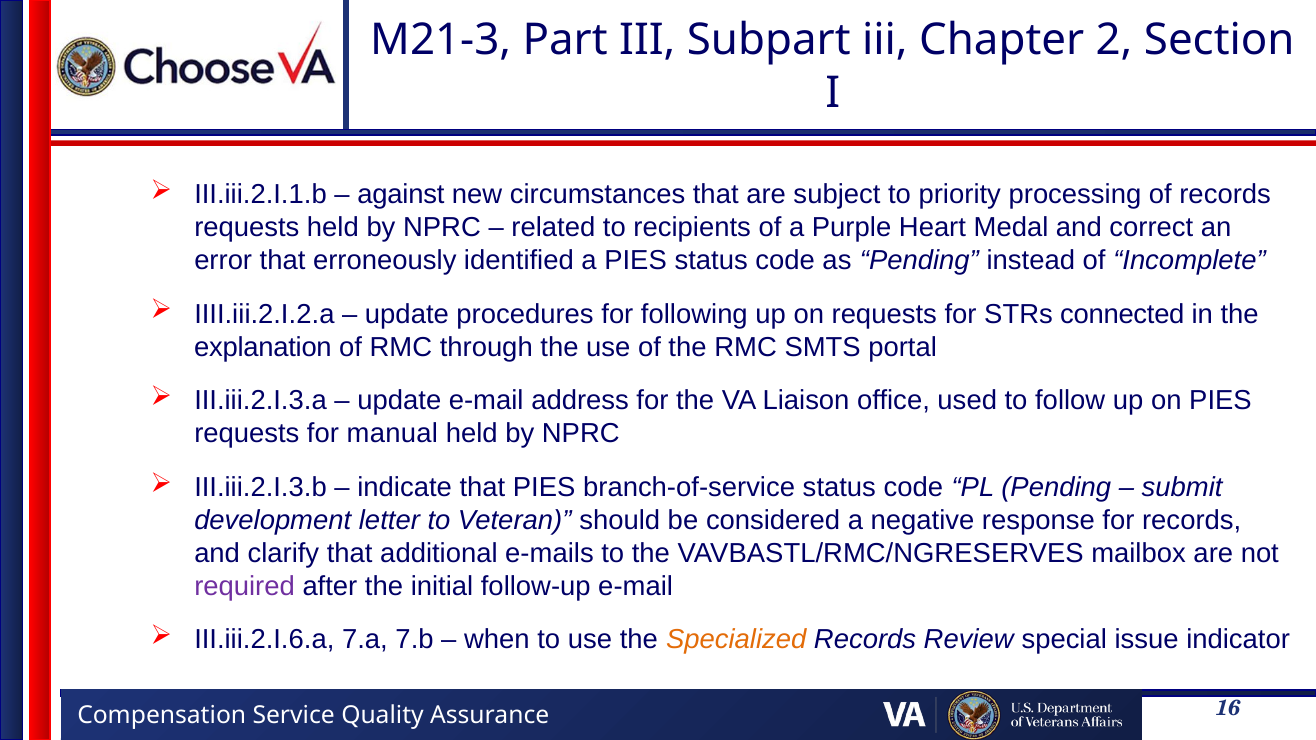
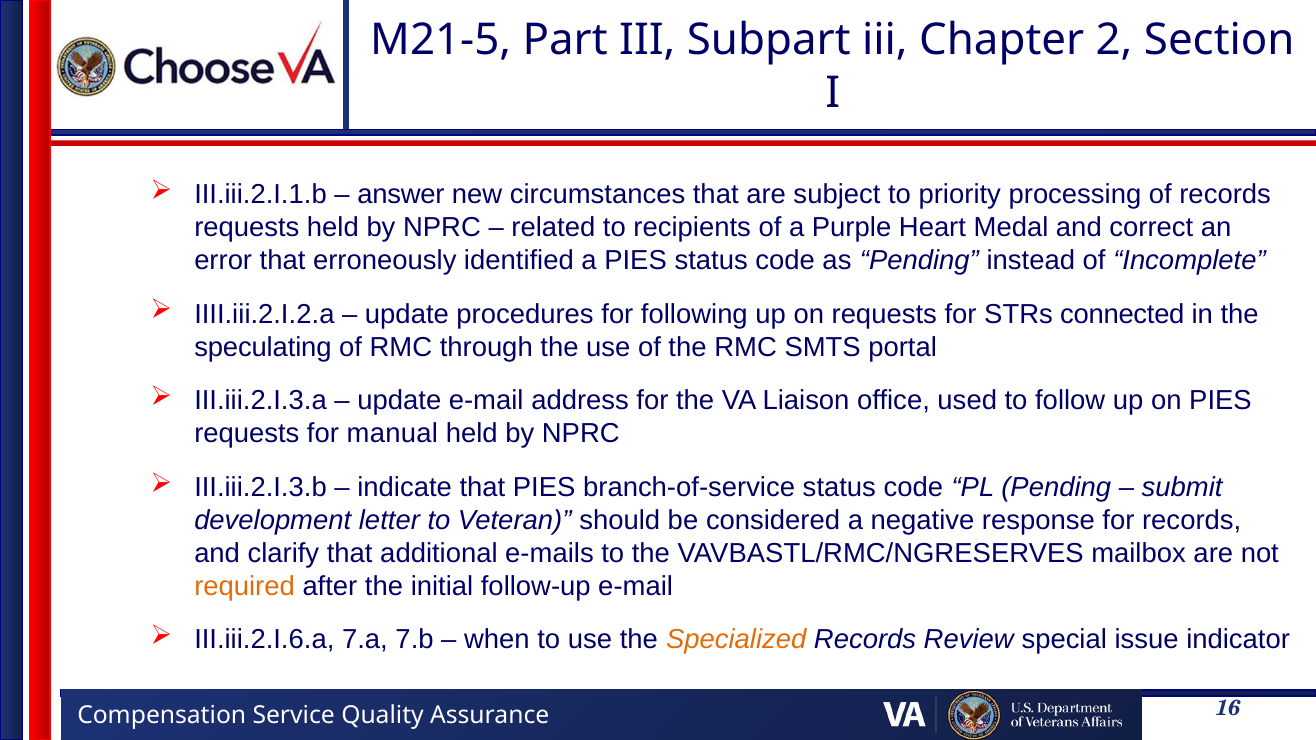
M21-3: M21-3 -> M21-5
against: against -> answer
explanation: explanation -> speculating
required colour: purple -> orange
